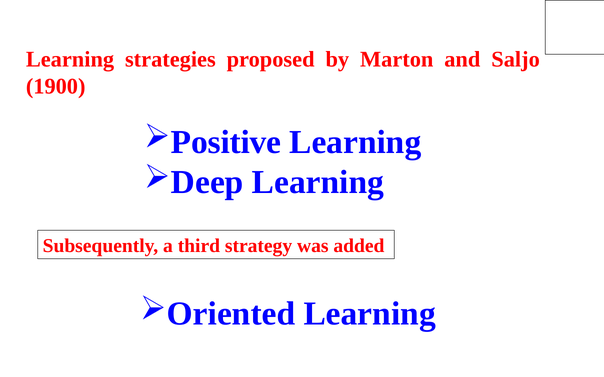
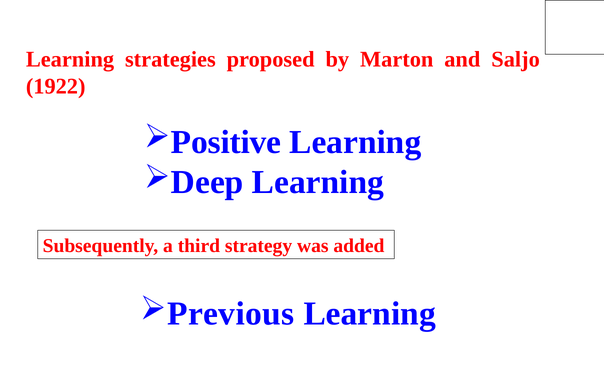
1900: 1900 -> 1922
Oriented: Oriented -> Previous
